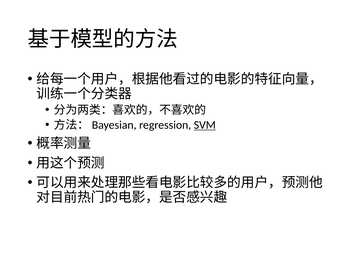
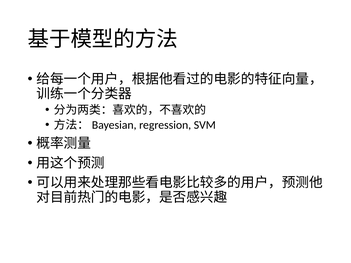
SVM underline: present -> none
